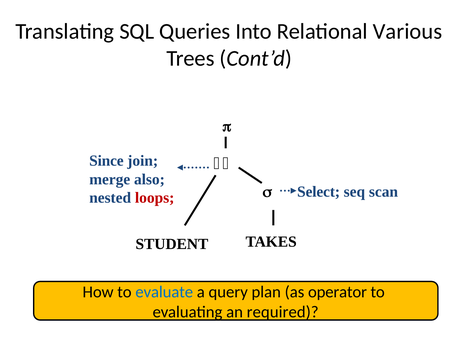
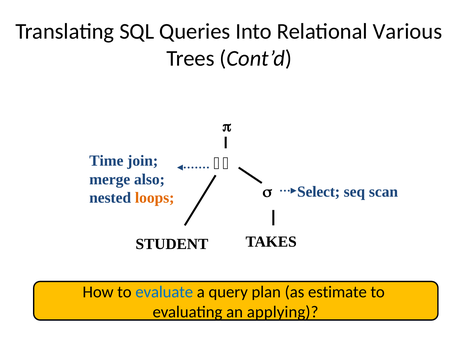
Since: Since -> Time
loops colour: red -> orange
operator: operator -> estimate
required: required -> applying
